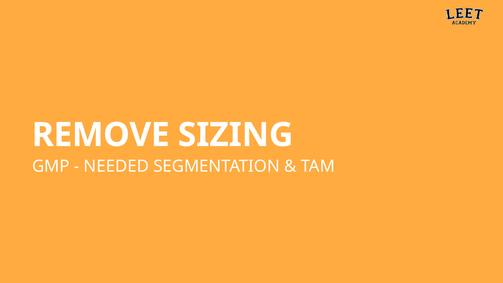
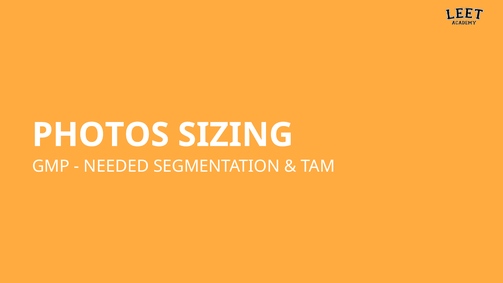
REMOVE: REMOVE -> PHOTOS
